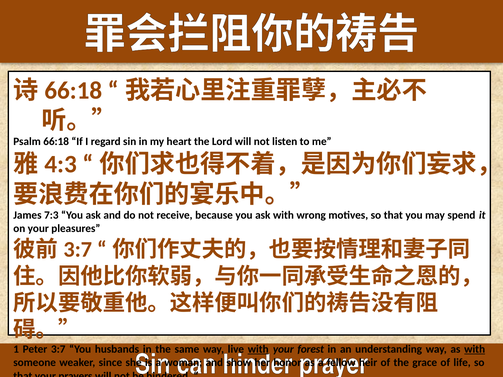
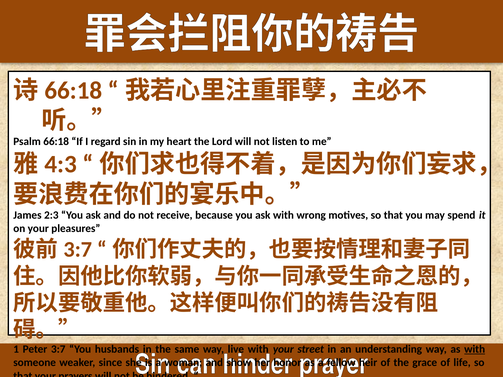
7:3: 7:3 -> 2:3
with at (258, 349) underline: present -> none
forest: forest -> street
